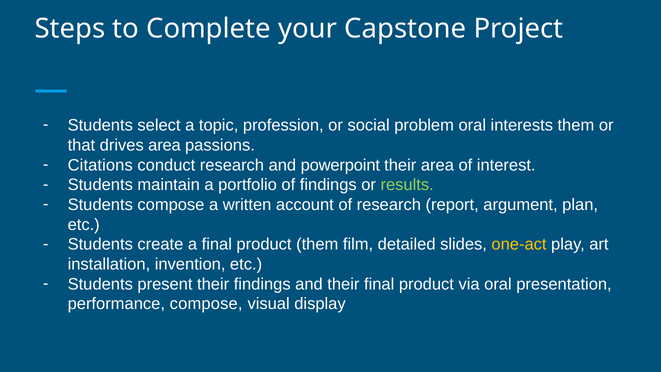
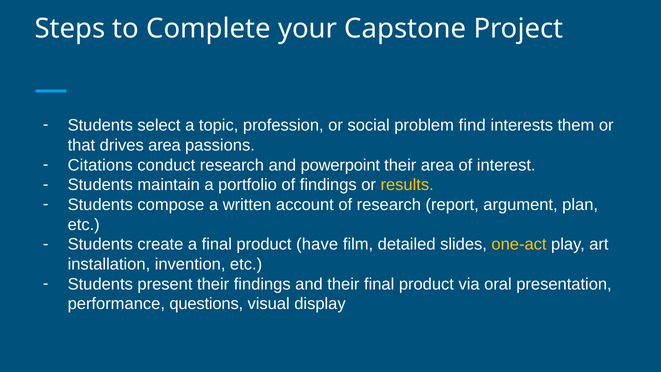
problem oral: oral -> find
results colour: light green -> yellow
product them: them -> have
performance compose: compose -> questions
